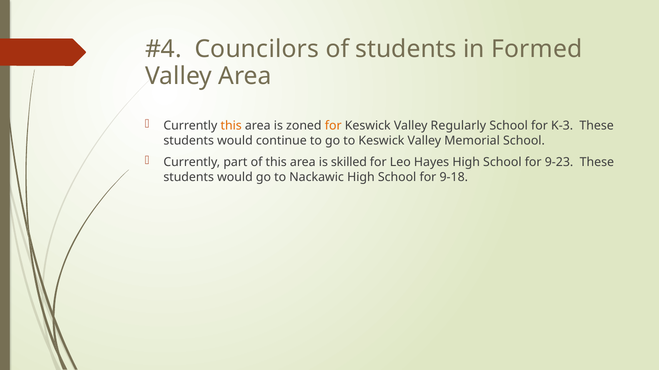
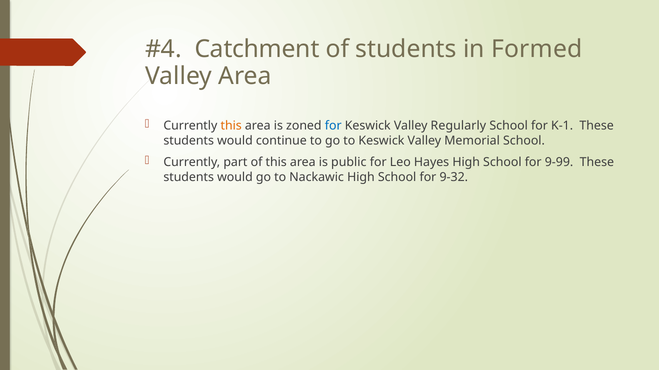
Councilors: Councilors -> Catchment
for at (333, 126) colour: orange -> blue
K-3: K-3 -> K-1
skilled: skilled -> public
9-23: 9-23 -> 9-99
9-18: 9-18 -> 9-32
